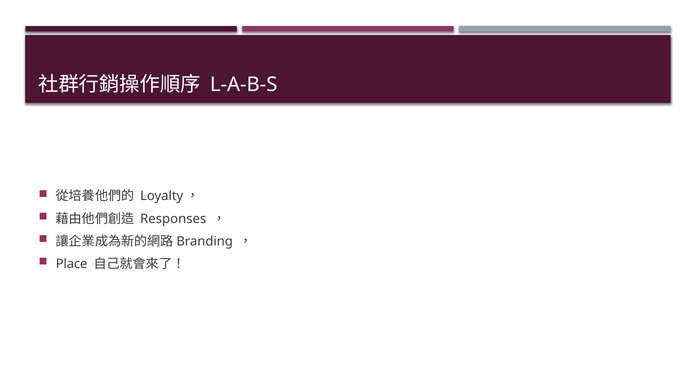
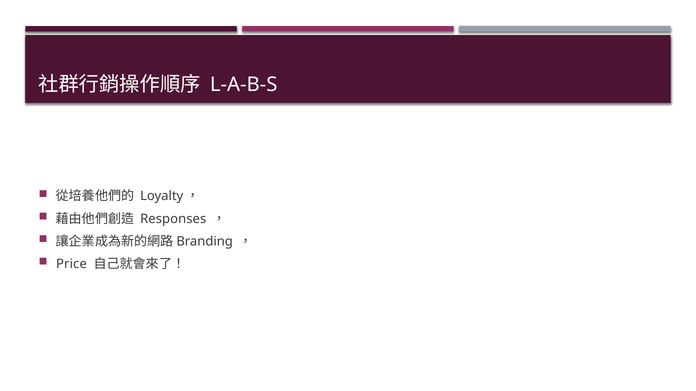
Place: Place -> Price
